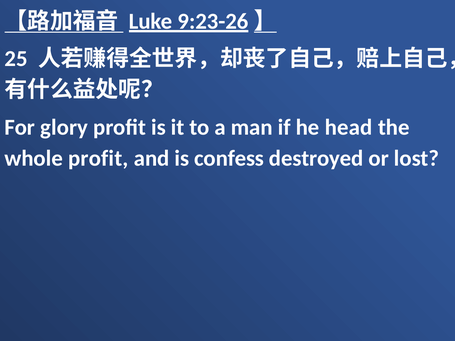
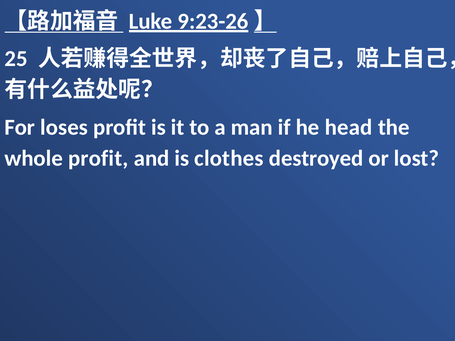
glory: glory -> loses
confess: confess -> clothes
